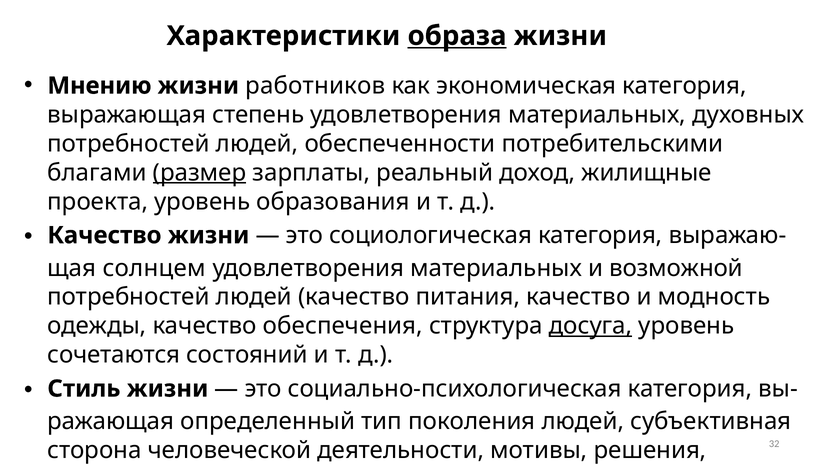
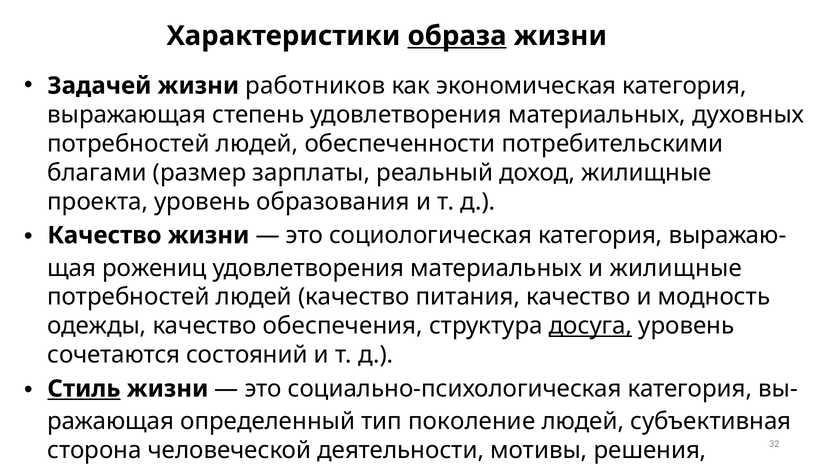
Мнению: Мнению -> Задачей
размер underline: present -> none
солнцем: солнцем -> рожениц
и возможной: возможной -> жилищные
Стиль underline: none -> present
поколения: поколения -> поколение
